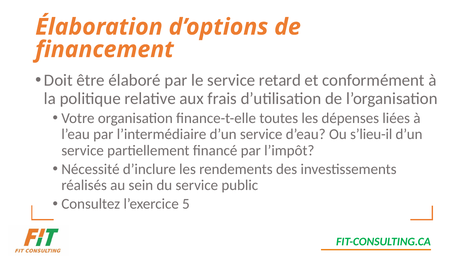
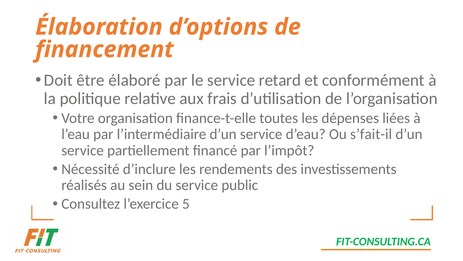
s’lieu-il: s’lieu-il -> s’fait-il
